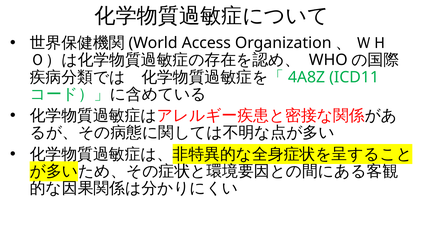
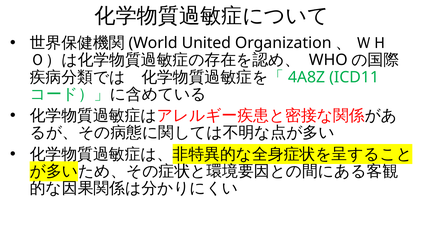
Access: Access -> United
